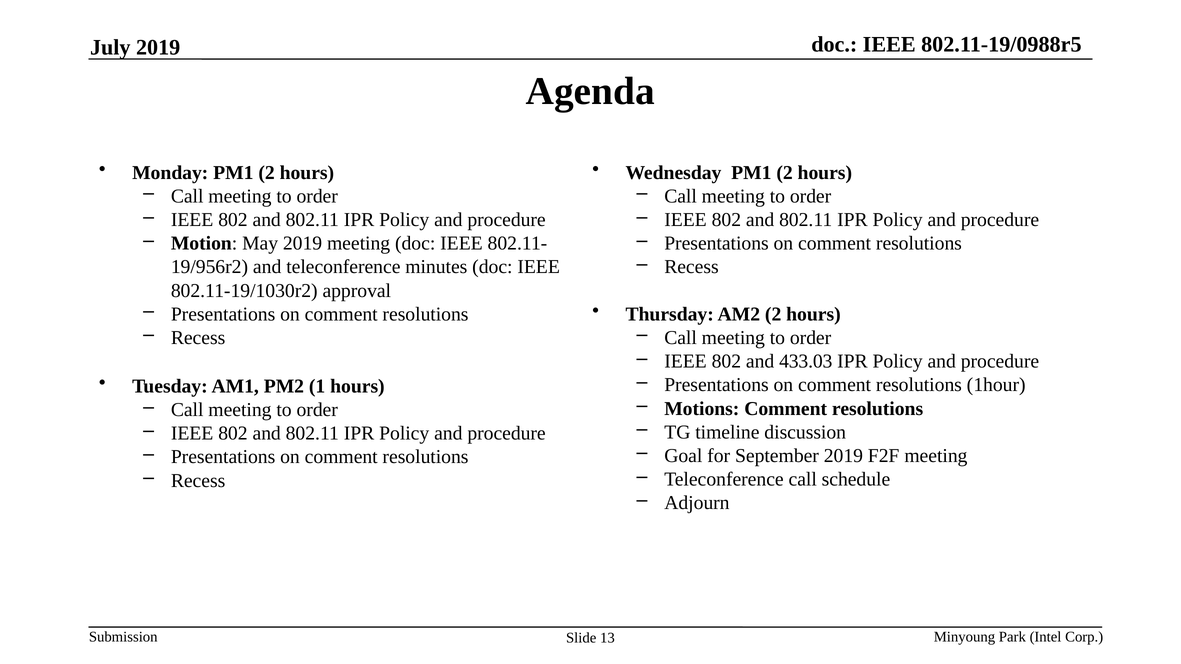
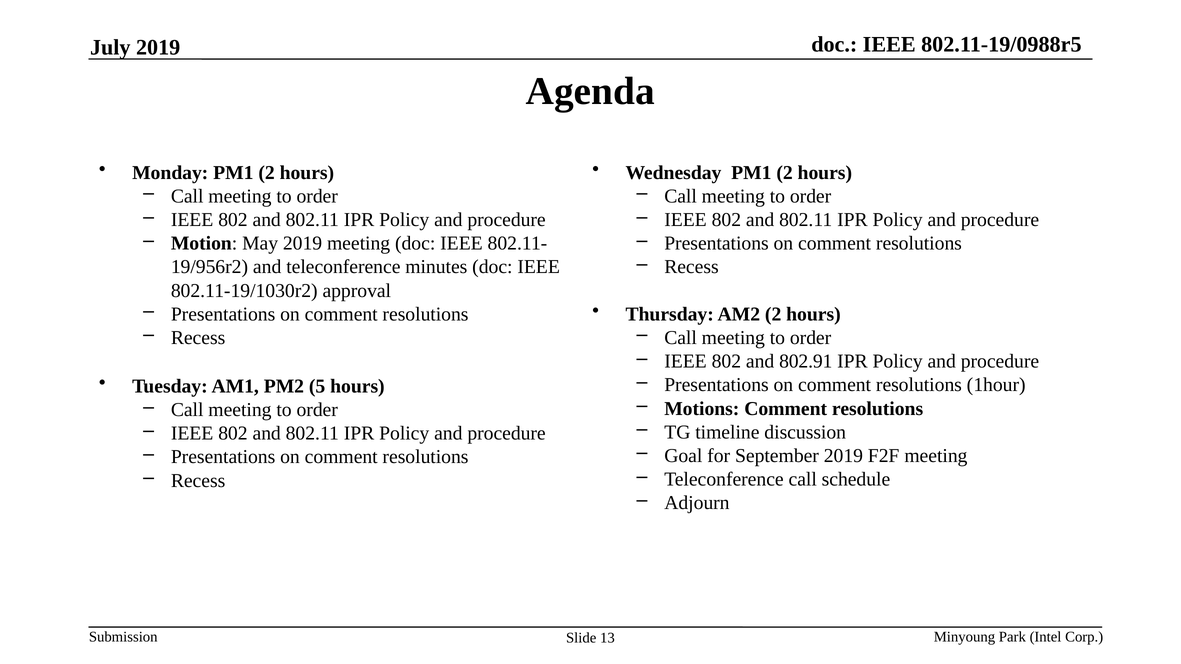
433.03: 433.03 -> 802.91
1: 1 -> 5
